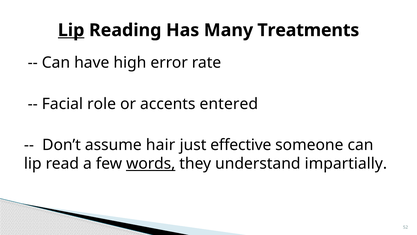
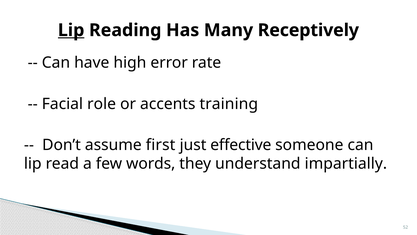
Treatments: Treatments -> Receptively
entered: entered -> training
hair: hair -> first
words underline: present -> none
